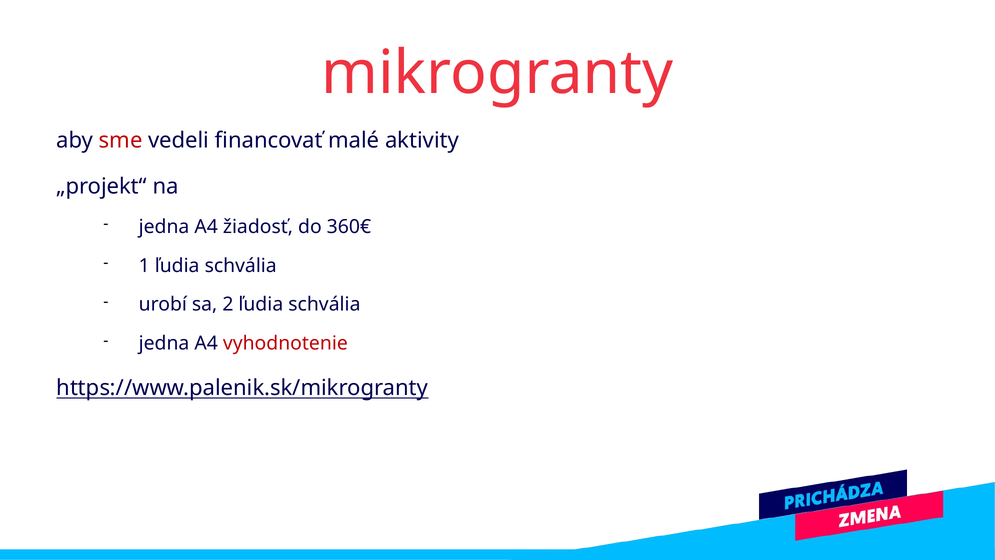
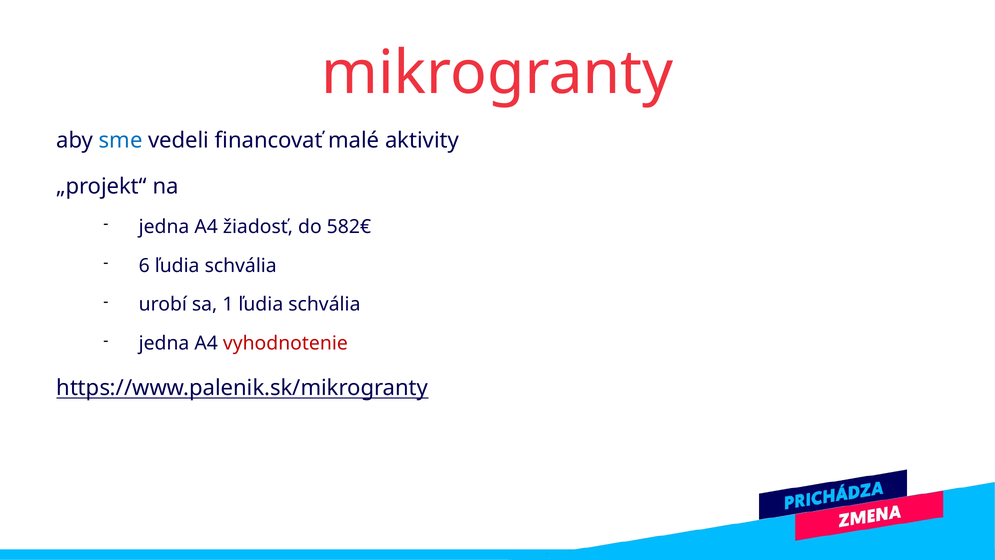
sme colour: red -> blue
360€: 360€ -> 582€
1: 1 -> 6
2: 2 -> 1
